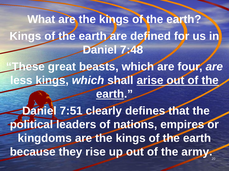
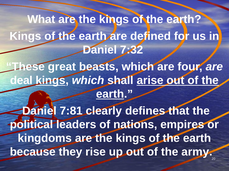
7:48: 7:48 -> 7:32
less: less -> deal
7:51: 7:51 -> 7:81
